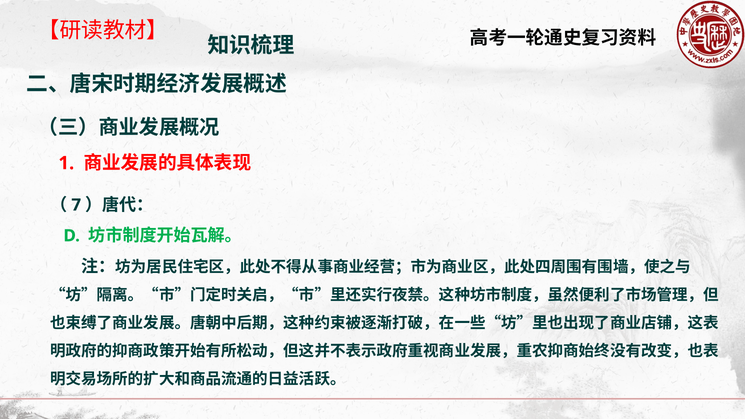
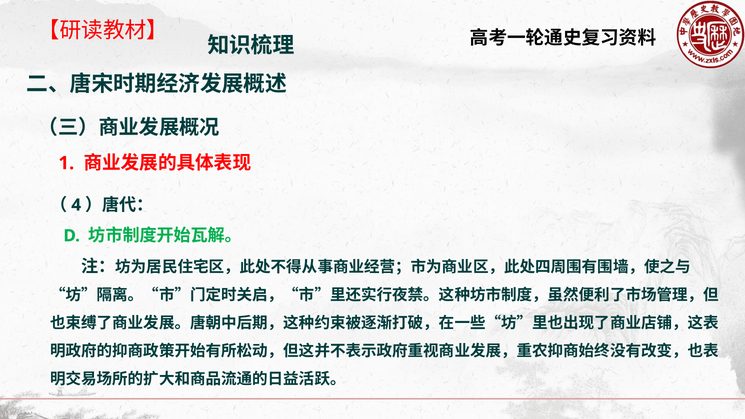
7: 7 -> 4
